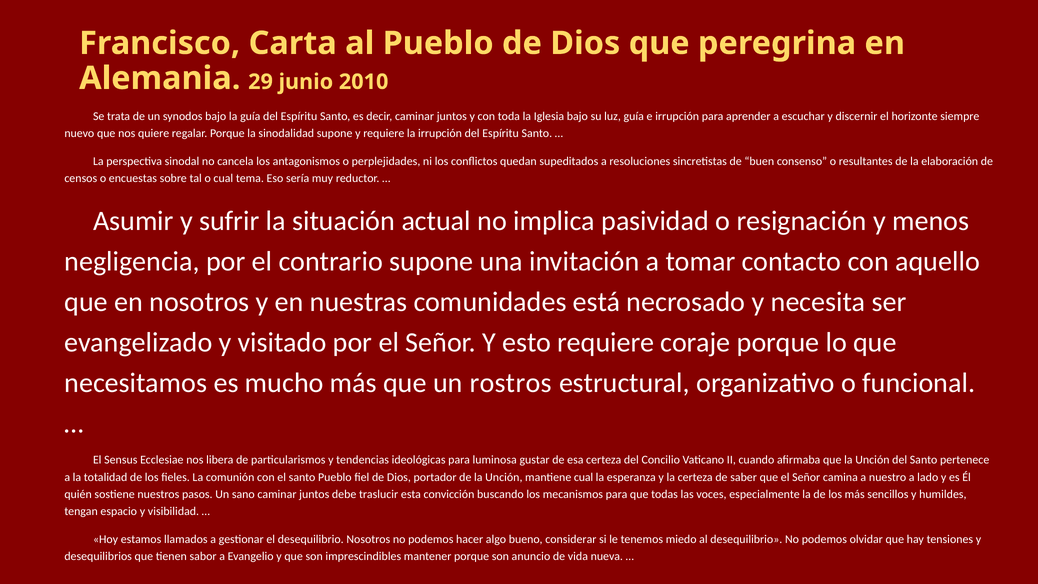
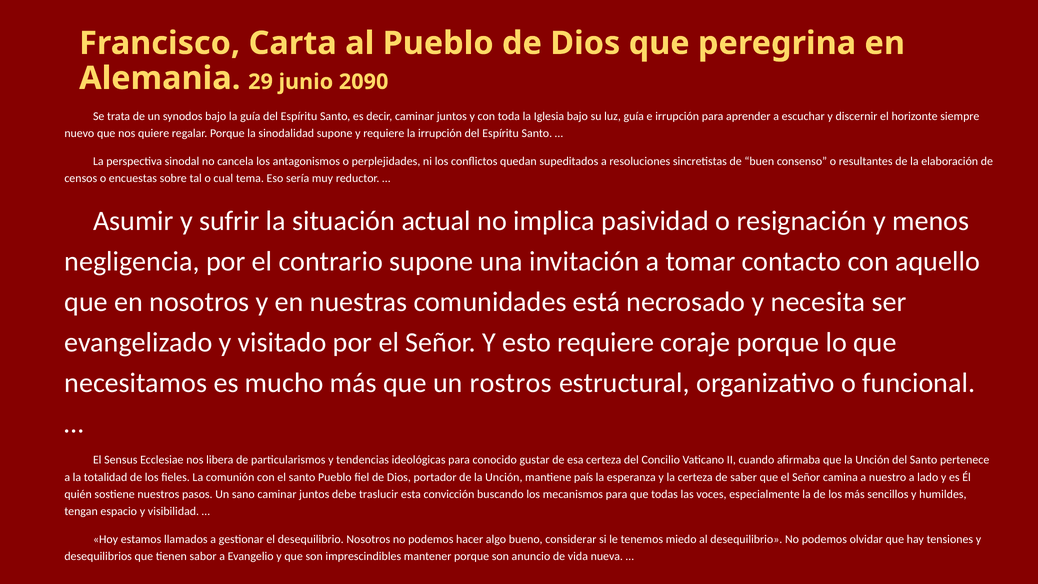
2010: 2010 -> 2090
luminosa: luminosa -> conocido
mantiene cual: cual -> país
